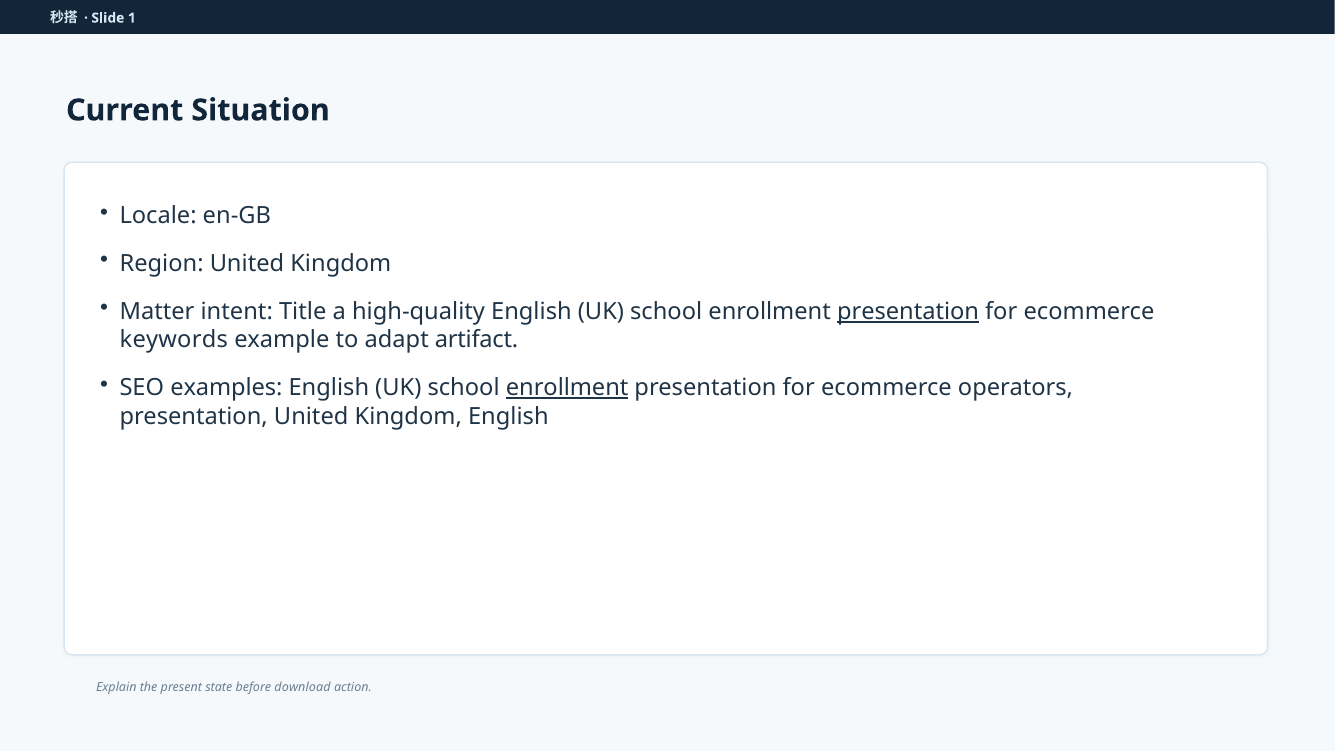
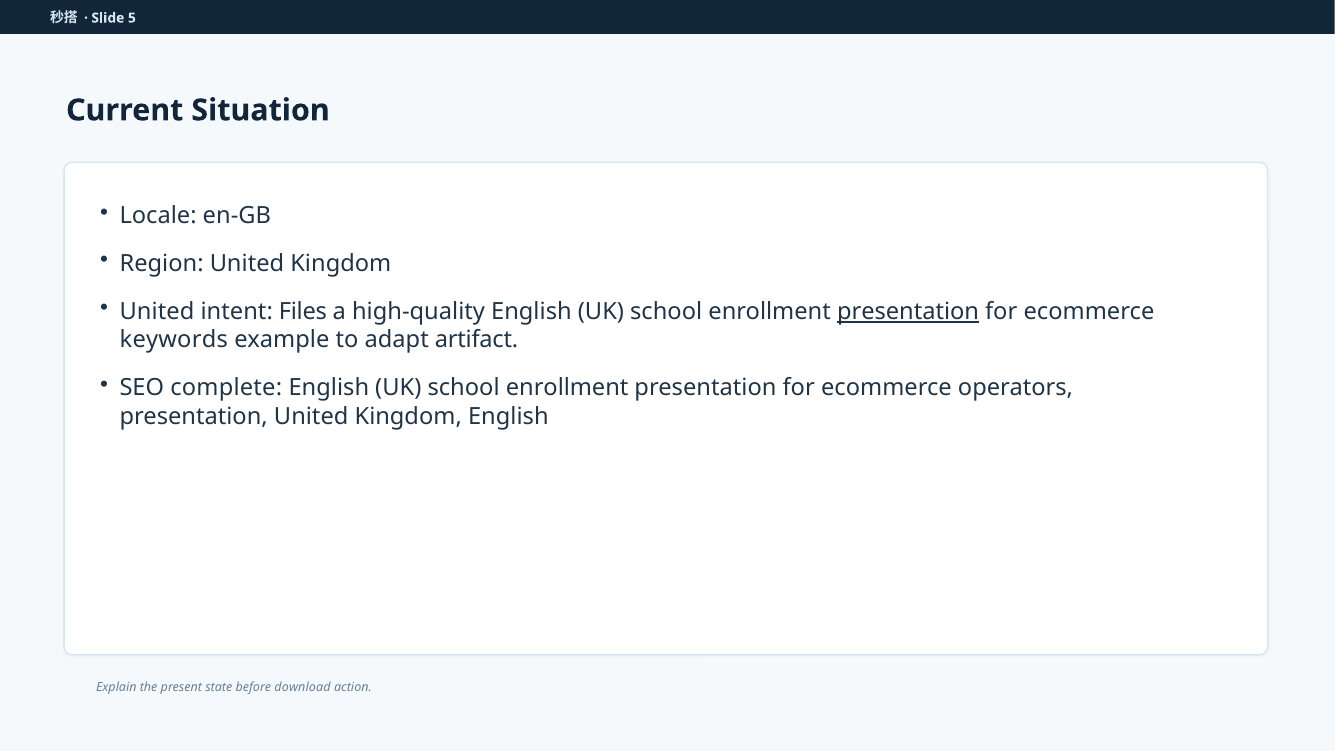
1: 1 -> 5
Matter at (157, 312): Matter -> United
Title: Title -> Files
examples: examples -> complete
enrollment at (567, 388) underline: present -> none
